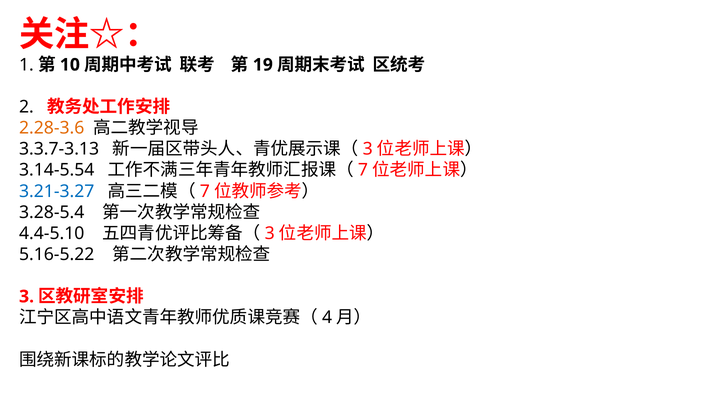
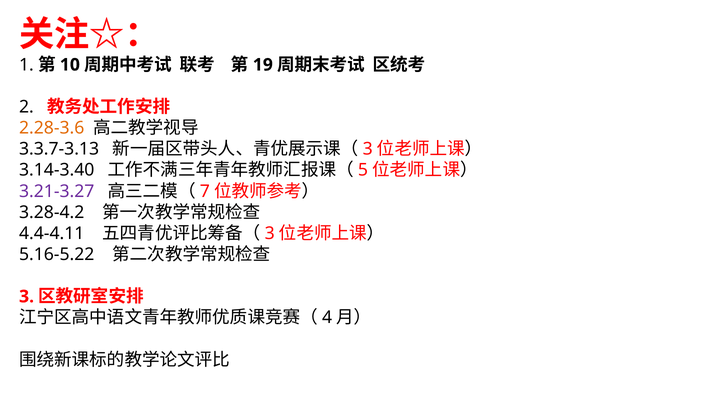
3.14-5.54: 3.14-5.54 -> 3.14-3.40
7 at (363, 170): 7 -> 5
3.21-3.27 colour: blue -> purple
3.28-5.4: 3.28-5.4 -> 3.28-4.2
4.4-5.10: 4.4-5.10 -> 4.4-4.11
